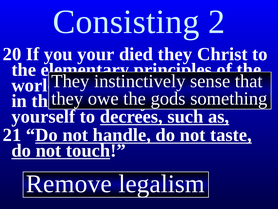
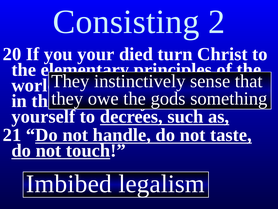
died they: they -> turn
Remove: Remove -> Imbibed
